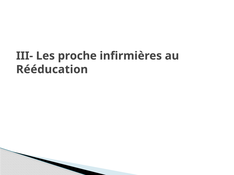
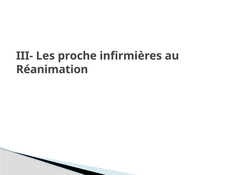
Rééducation: Rééducation -> Réanimation
